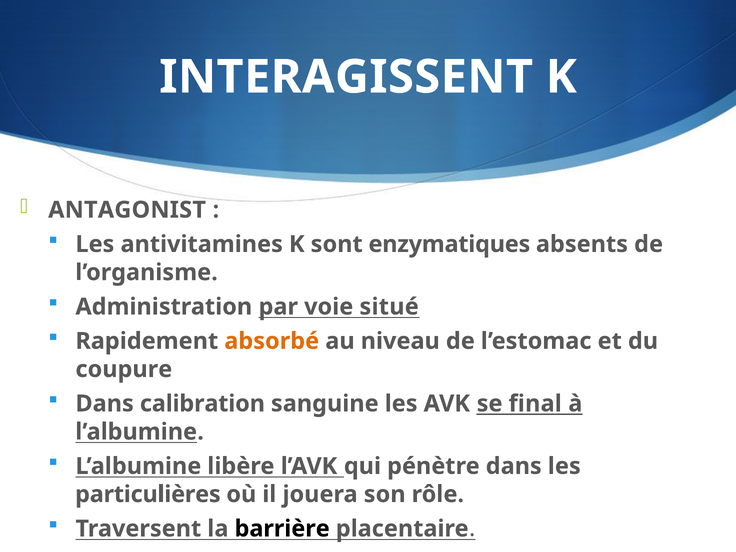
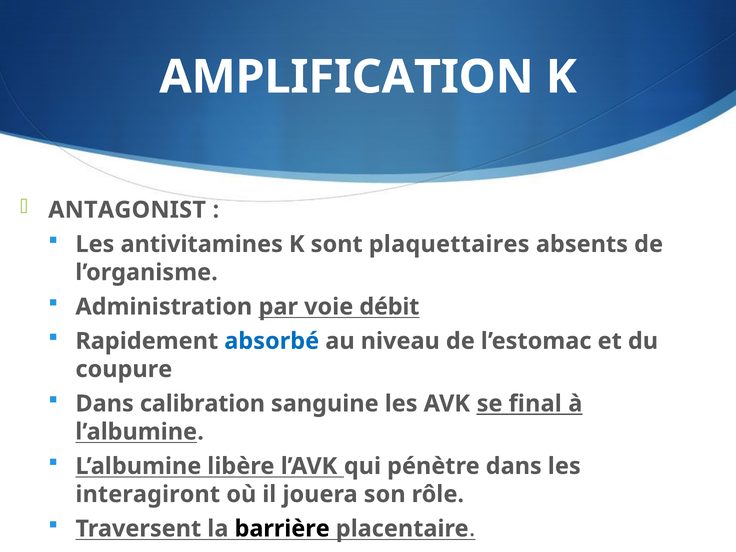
INTERAGISSENT: INTERAGISSENT -> AMPLIFICATION
enzymatiques: enzymatiques -> plaquettaires
situé: situé -> débit
absorbé colour: orange -> blue
particulières: particulières -> interagiront
